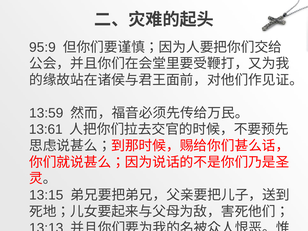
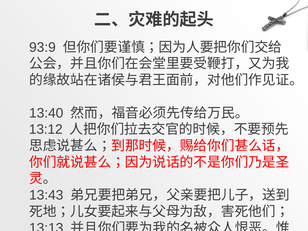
95:9: 95:9 -> 93:9
13:59: 13:59 -> 13:40
13:61: 13:61 -> 13:12
13:15: 13:15 -> 13:43
